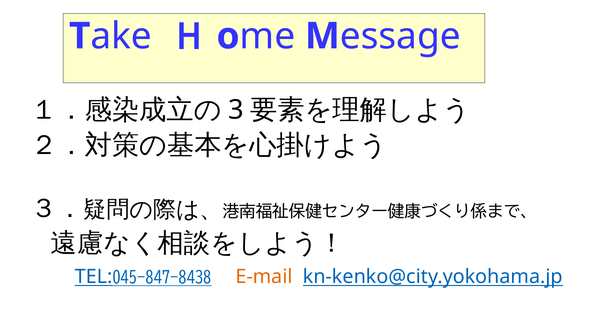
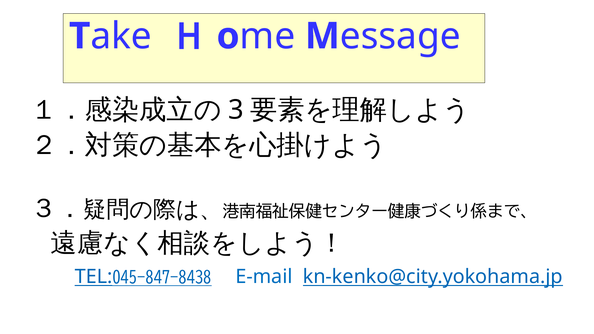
E-mail colour: orange -> blue
